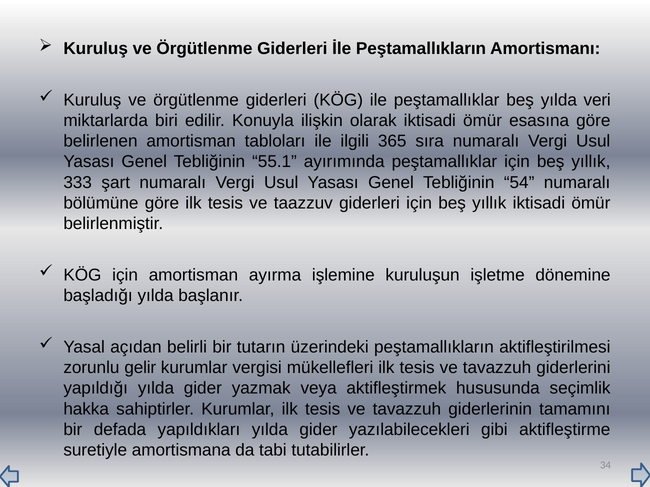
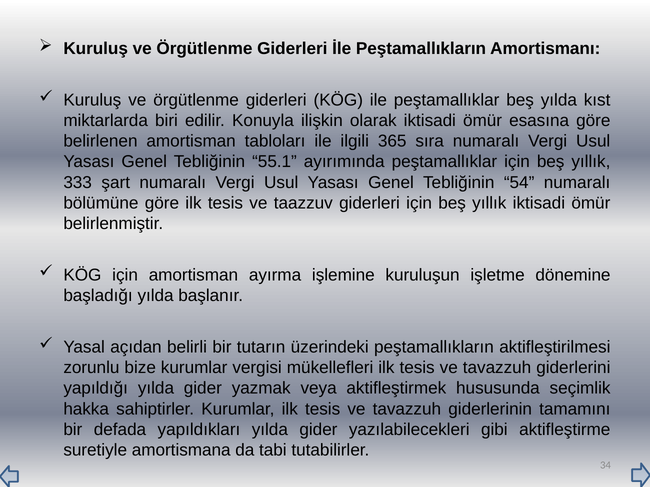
veri: veri -> kıst
gelir: gelir -> bize
